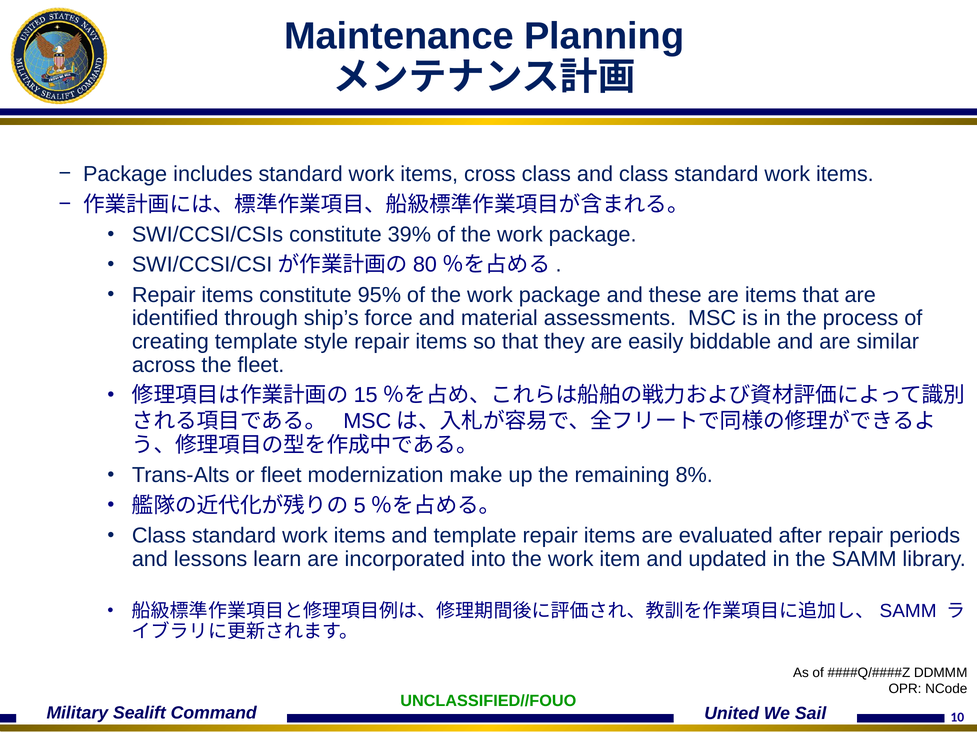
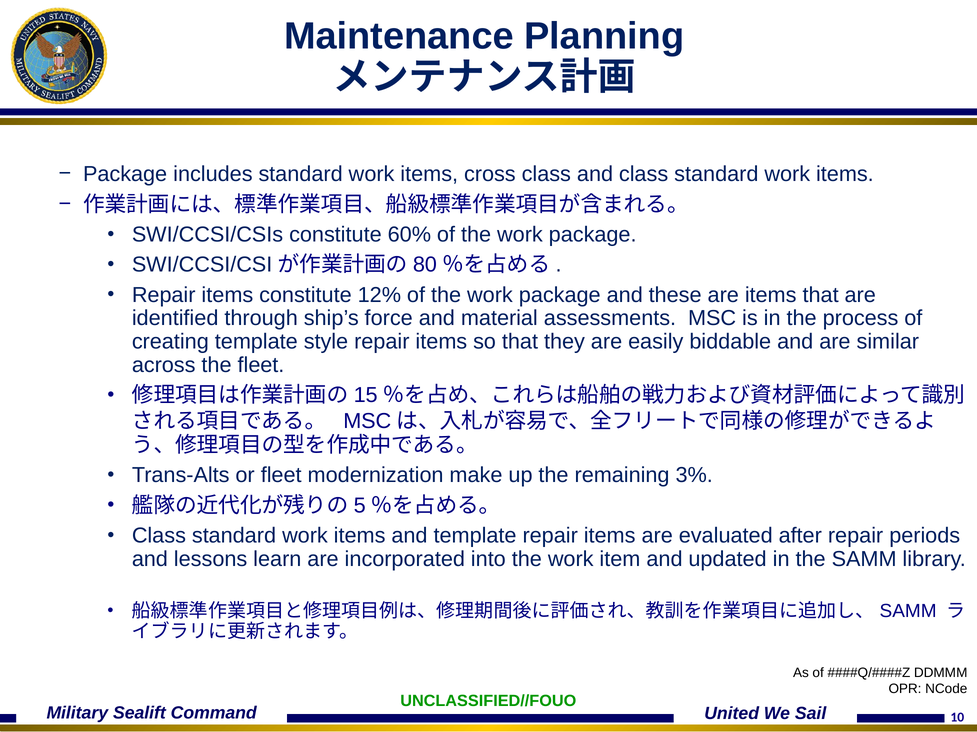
39%: 39% -> 60%
95%: 95% -> 12%
8%: 8% -> 3%
